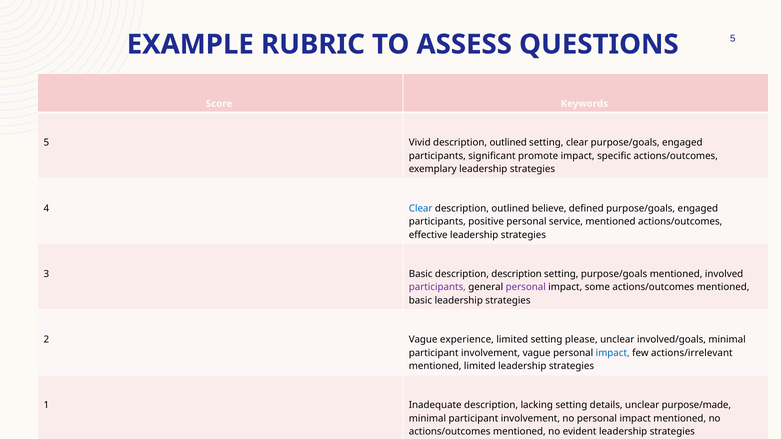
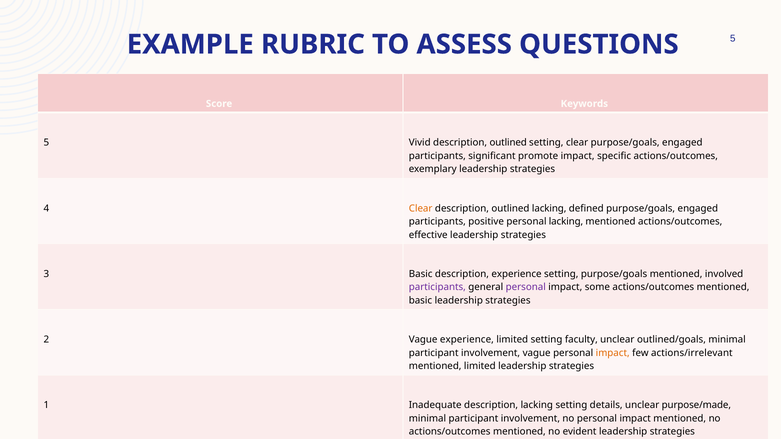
Clear at (421, 208) colour: blue -> orange
outlined believe: believe -> lacking
personal service: service -> lacking
description description: description -> experience
please: please -> faculty
involved/goals: involved/goals -> outlined/goals
impact at (613, 353) colour: blue -> orange
